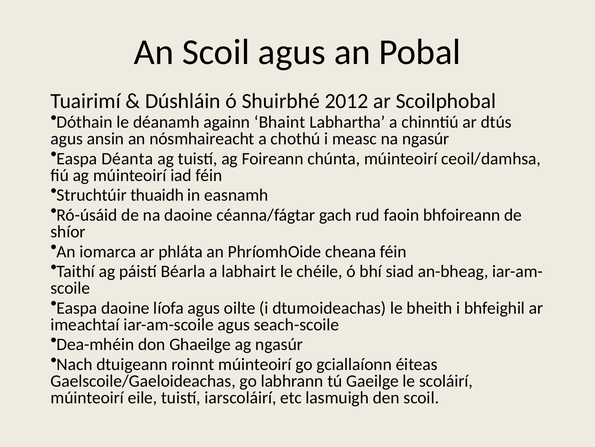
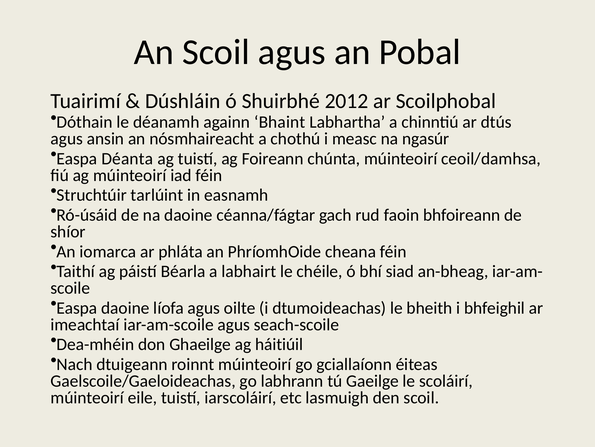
thuaidh: thuaidh -> tarlúint
ag ngasúr: ngasúr -> háitiúil
